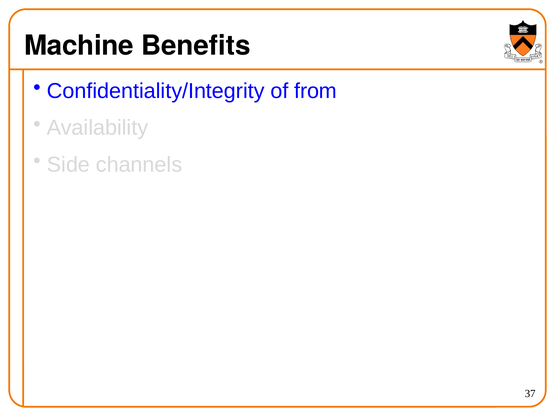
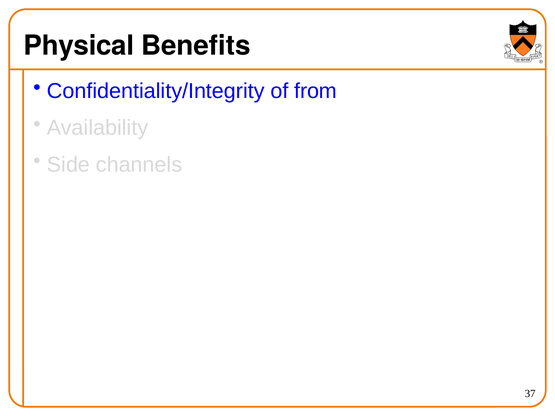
Machine: Machine -> Physical
